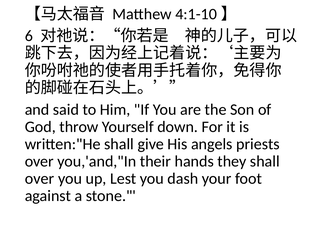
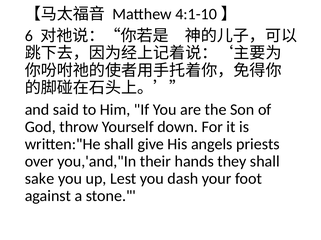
over at (40, 179): over -> sake
